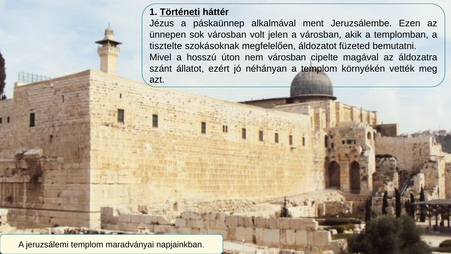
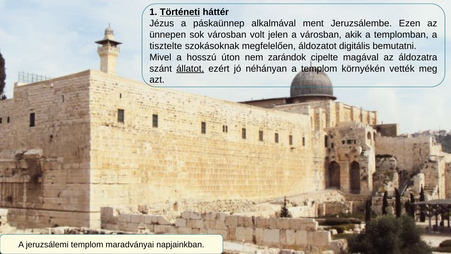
füzeted: füzeted -> digitális
nem városban: városban -> zarándok
állatot underline: none -> present
